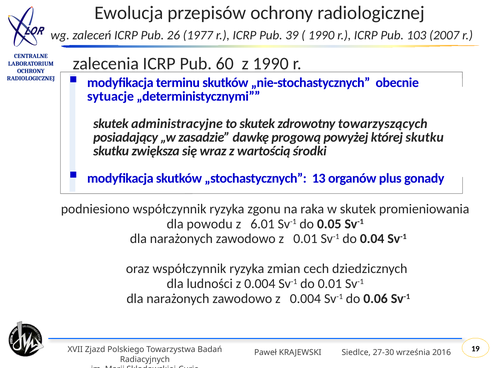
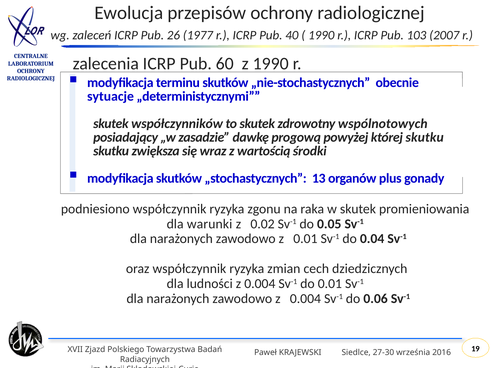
39: 39 -> 40
administracyjne: administracyjne -> współczynników
towarzyszących: towarzyszących -> wspólnotowych
powodu: powodu -> warunki
6.01: 6.01 -> 0.02
